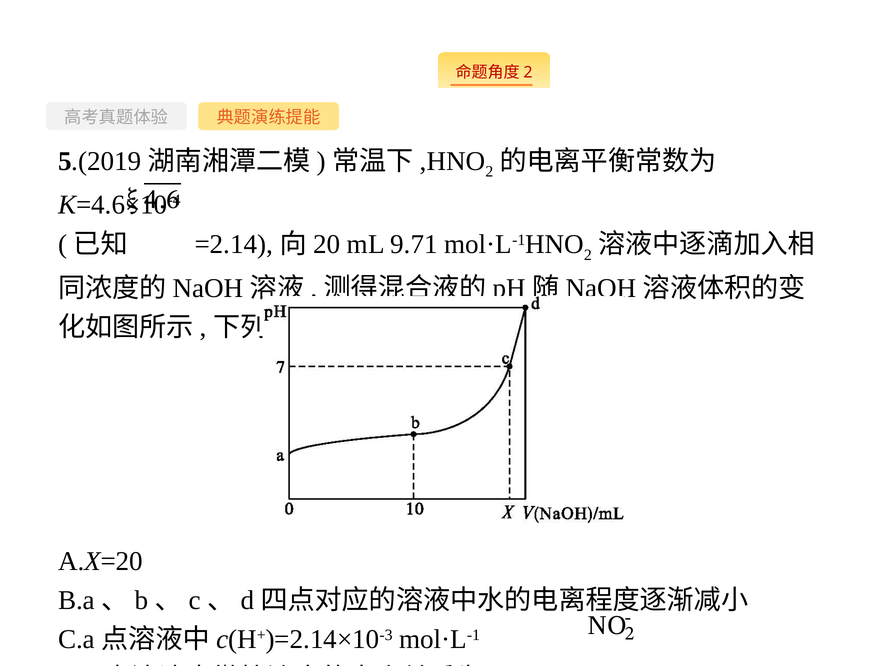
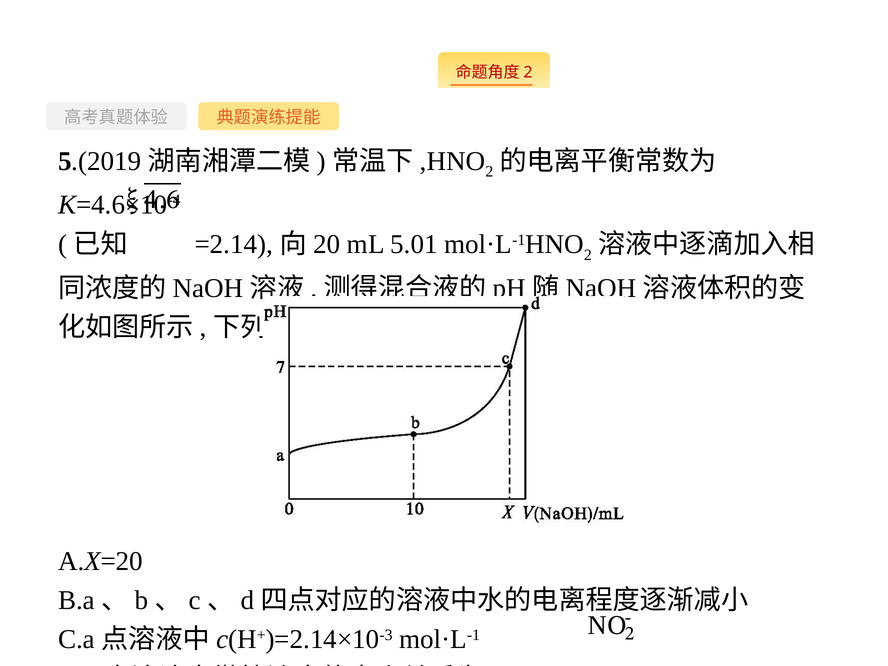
9.71: 9.71 -> 5.01
